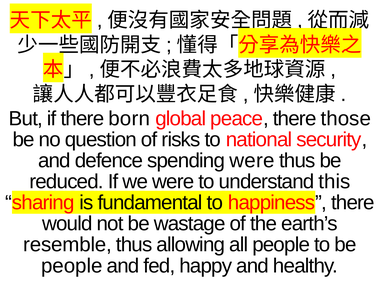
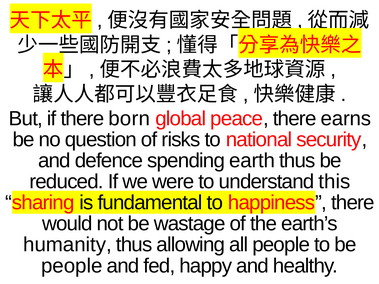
those: those -> earns
spending were: were -> earth
resemble: resemble -> humanity
